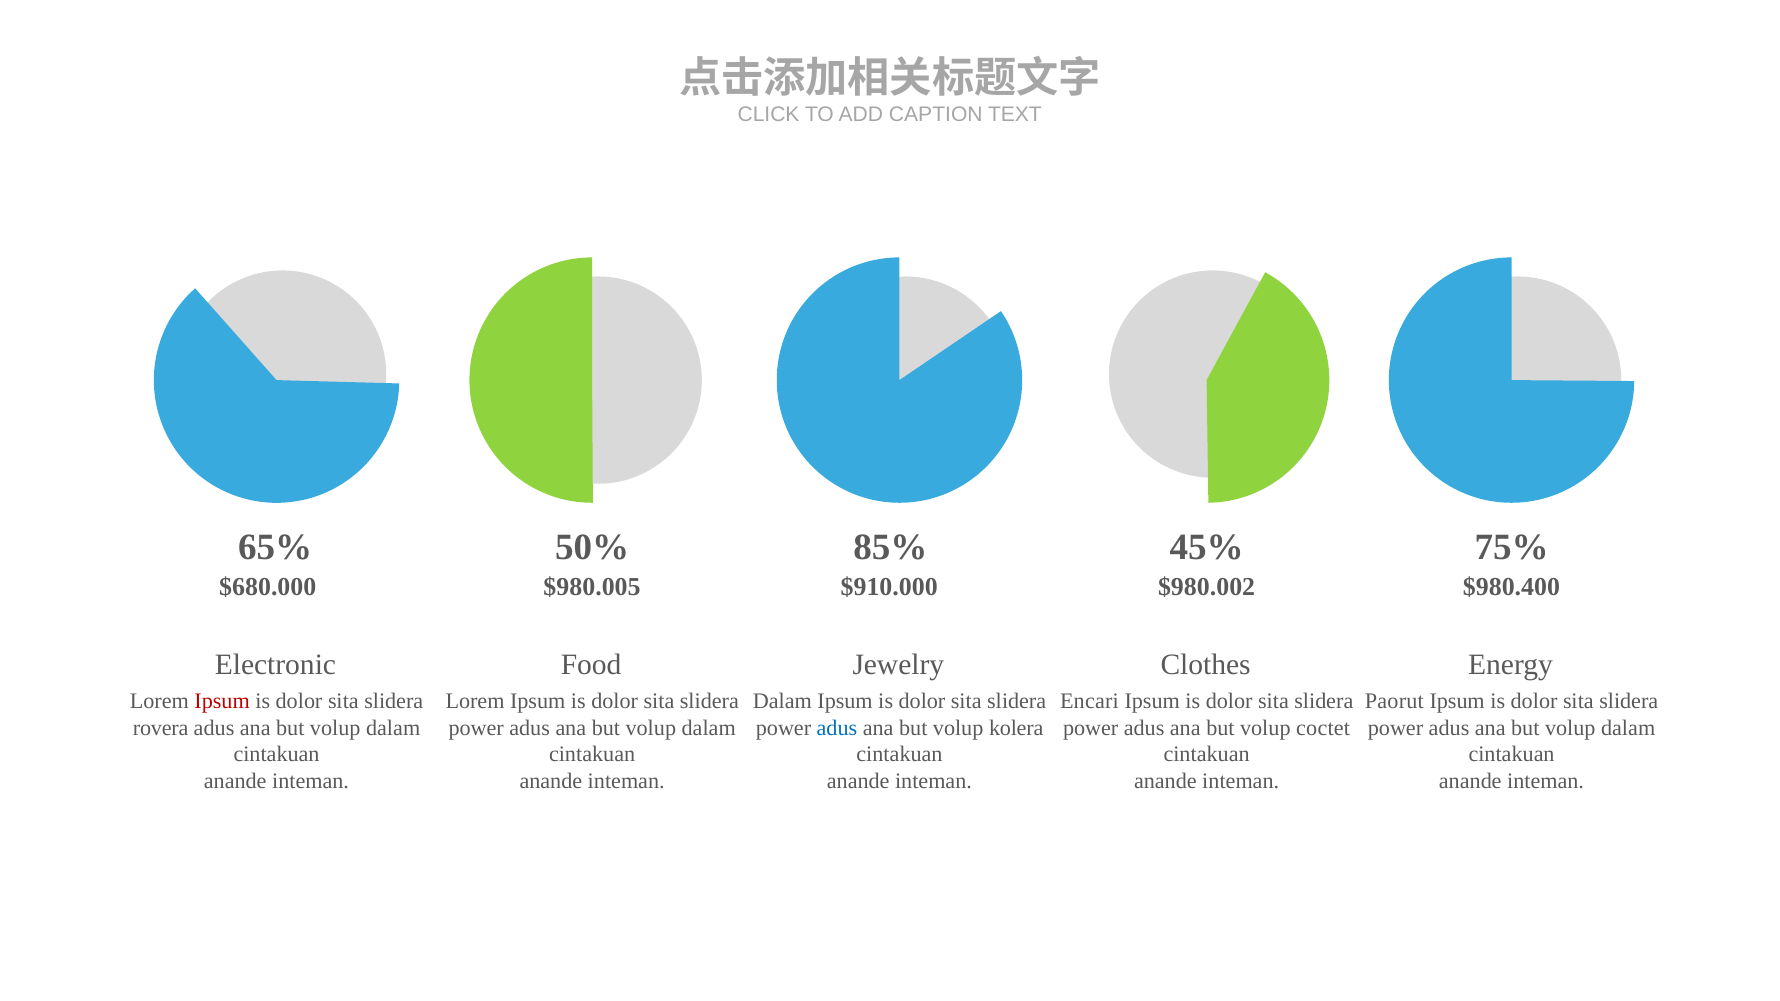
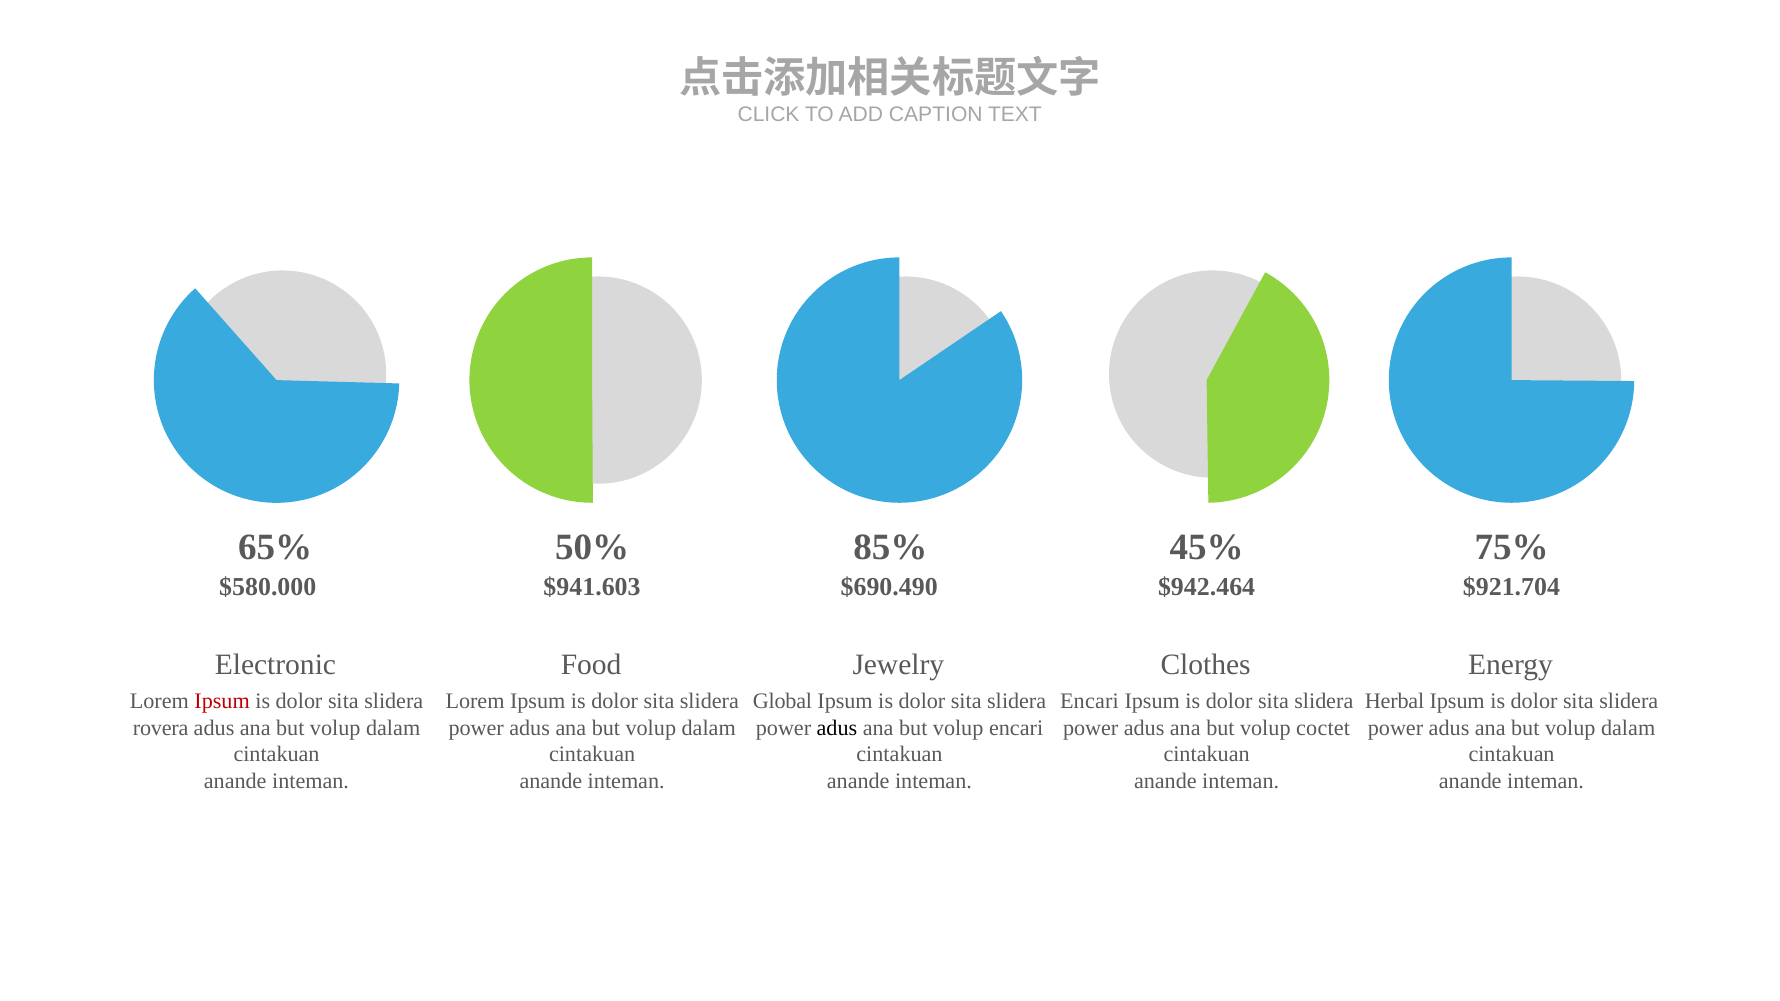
$680.000: $680.000 -> $580.000
$980.005: $980.005 -> $941.603
$910.000: $910.000 -> $690.490
$980.002: $980.002 -> $942.464
$980.400: $980.400 -> $921.704
Dalam at (782, 701): Dalam -> Global
Paorut: Paorut -> Herbal
adus at (837, 728) colour: blue -> black
volup kolera: kolera -> encari
